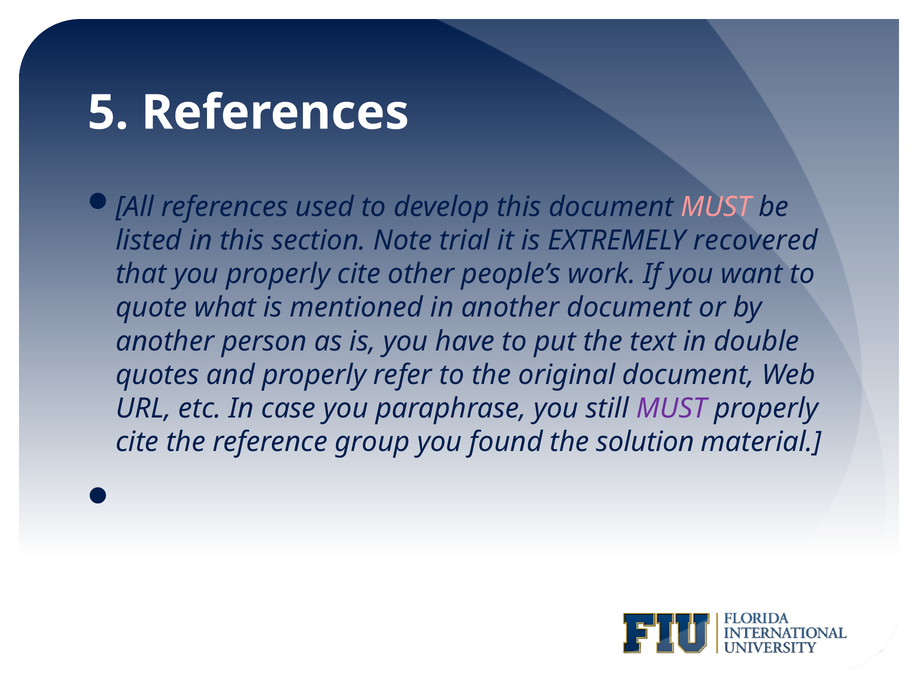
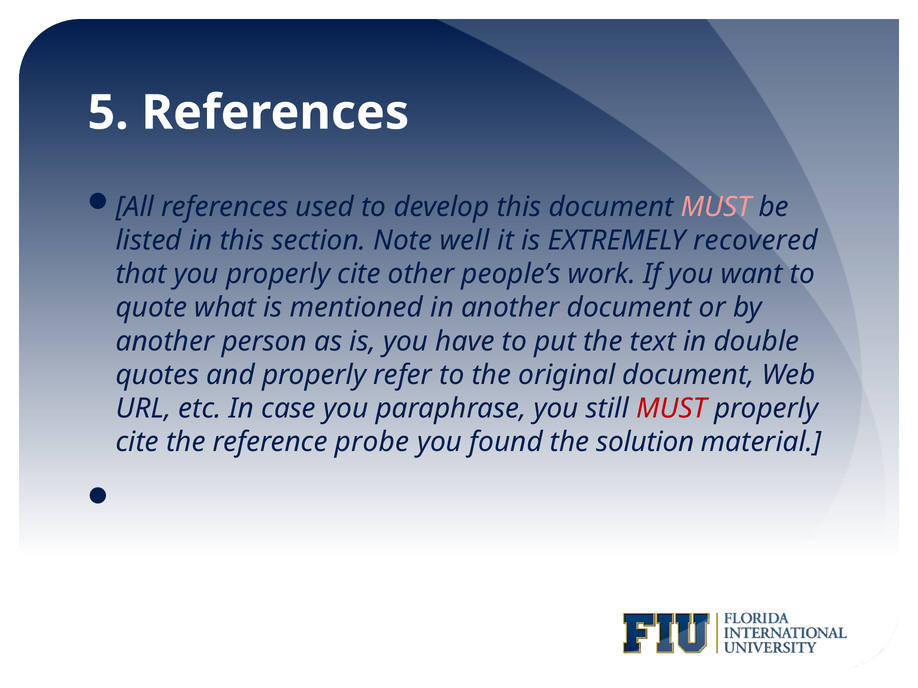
trial: trial -> well
MUST at (671, 409) colour: purple -> red
group: group -> probe
